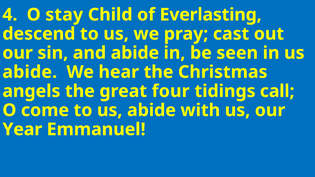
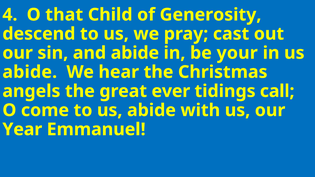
stay: stay -> that
Everlasting: Everlasting -> Generosity
seen: seen -> your
four: four -> ever
